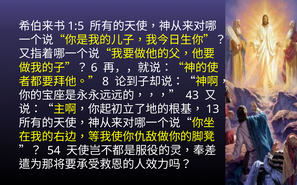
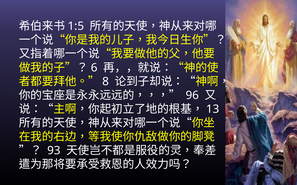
43: 43 -> 96
54: 54 -> 93
